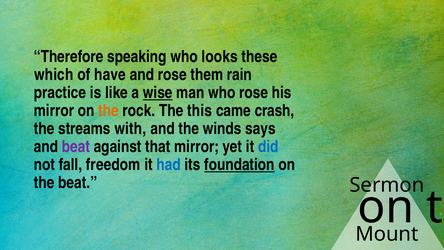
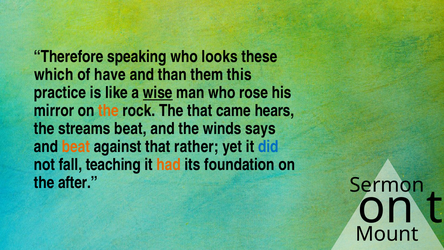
and rose: rose -> than
rain: rain -> this
The this: this -> that
crash: crash -> hears
streams with: with -> beat
beat at (76, 147) colour: purple -> orange
that mirror: mirror -> rather
freedom: freedom -> teaching
had colour: blue -> orange
foundation underline: present -> none
the beat: beat -> after
